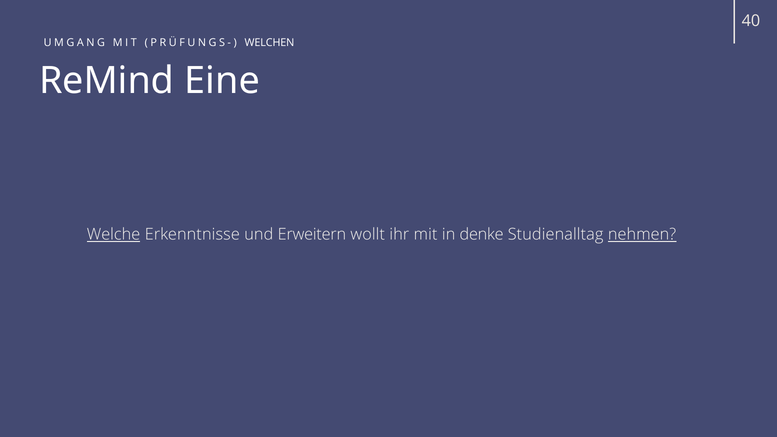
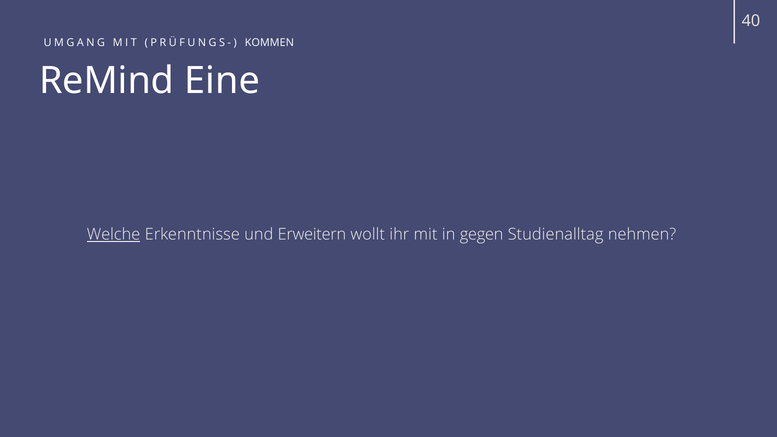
WELCHEN: WELCHEN -> KOMMEN
denke: denke -> gegen
nehmen underline: present -> none
